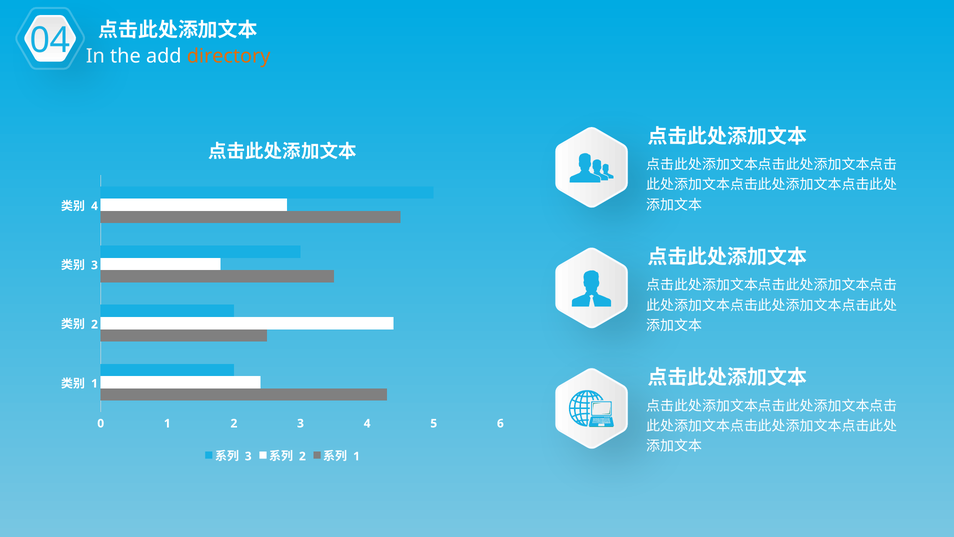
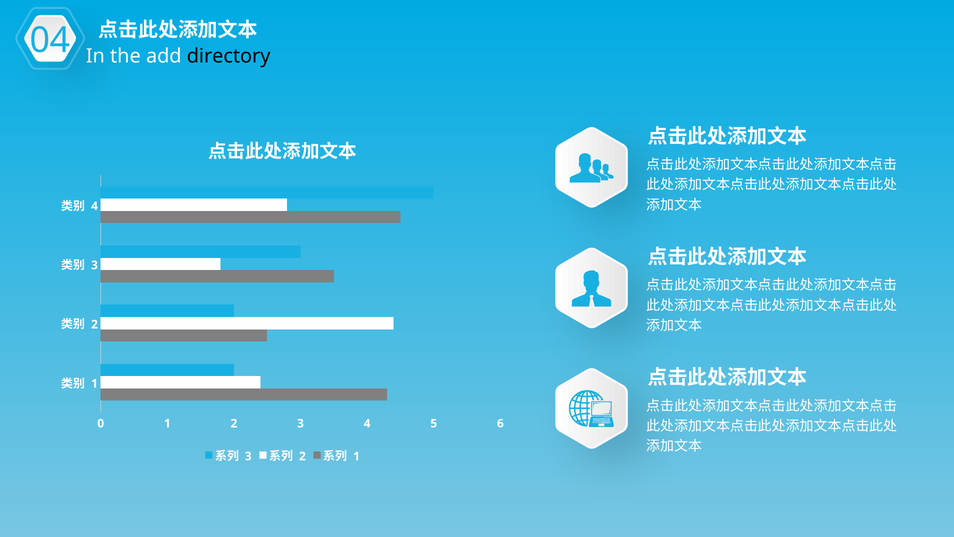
directory colour: orange -> black
